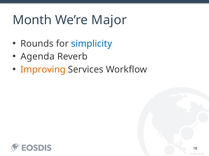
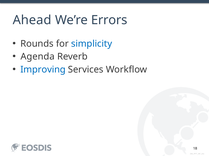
Month: Month -> Ahead
Major: Major -> Errors
Improving colour: orange -> blue
